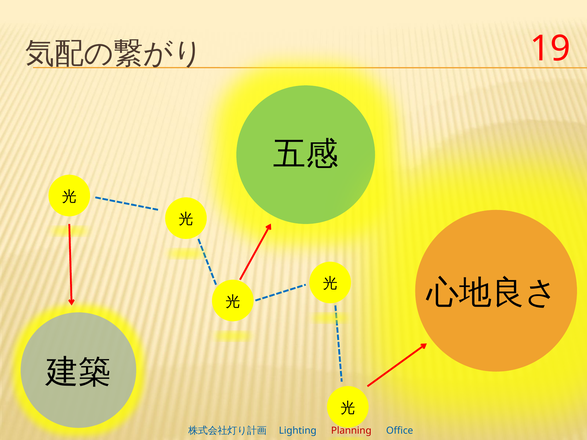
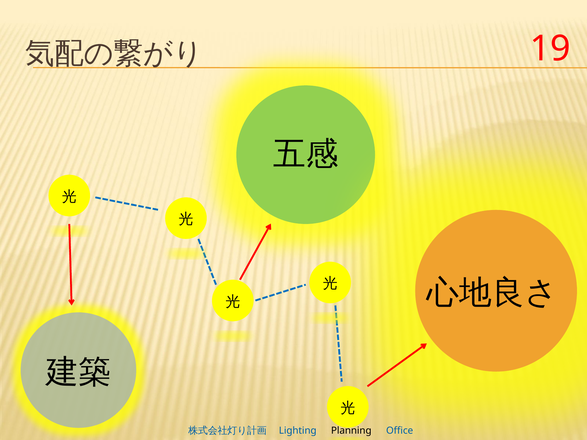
Planning colour: red -> black
